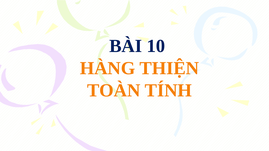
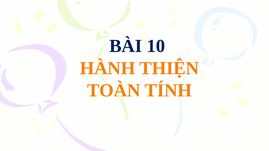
HÀNG: HÀNG -> HÀNH
